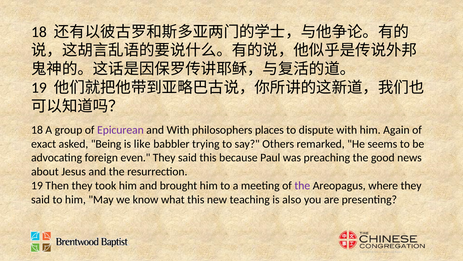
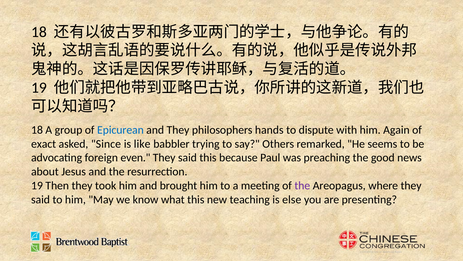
Epicurean colour: purple -> blue
and With: With -> They
places: places -> hands
Being: Being -> Since
also: also -> else
